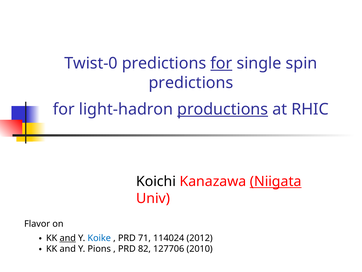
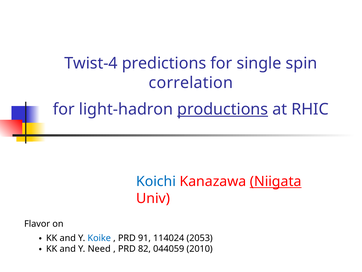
Twist-0: Twist-0 -> Twist-4
for at (221, 63) underline: present -> none
predictions at (191, 83): predictions -> correlation
Koichi colour: black -> blue
and at (68, 238) underline: present -> none
71: 71 -> 91
2012: 2012 -> 2053
Pions: Pions -> Need
127706: 127706 -> 044059
